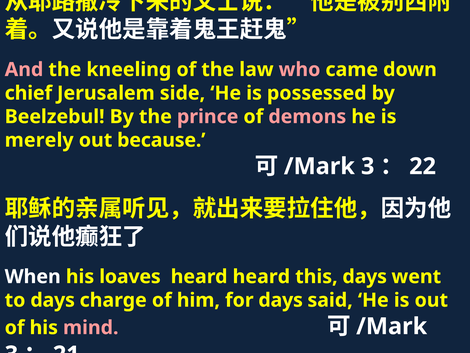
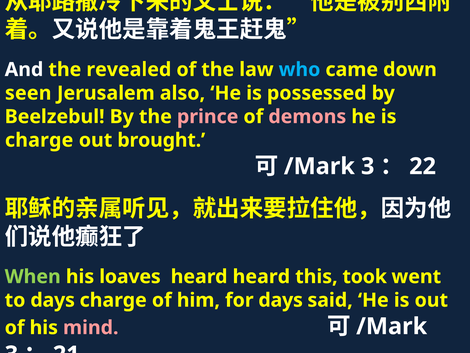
And colour: pink -> white
kneeling: kneeling -> revealed
who colour: pink -> light blue
chief: chief -> seen
side: side -> also
merely at (39, 140): merely -> charge
because: because -> brought
When colour: white -> light green
this days: days -> took
